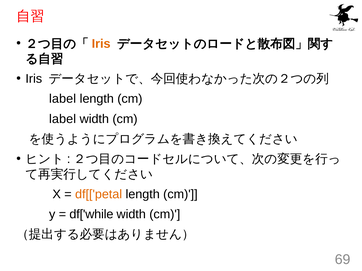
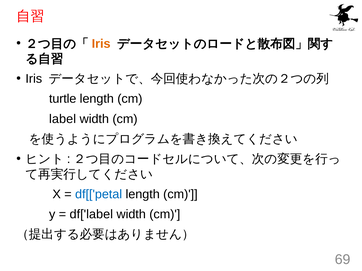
label at (63, 99): label -> turtle
df[['petal colour: orange -> blue
df['while: df['while -> df['label
